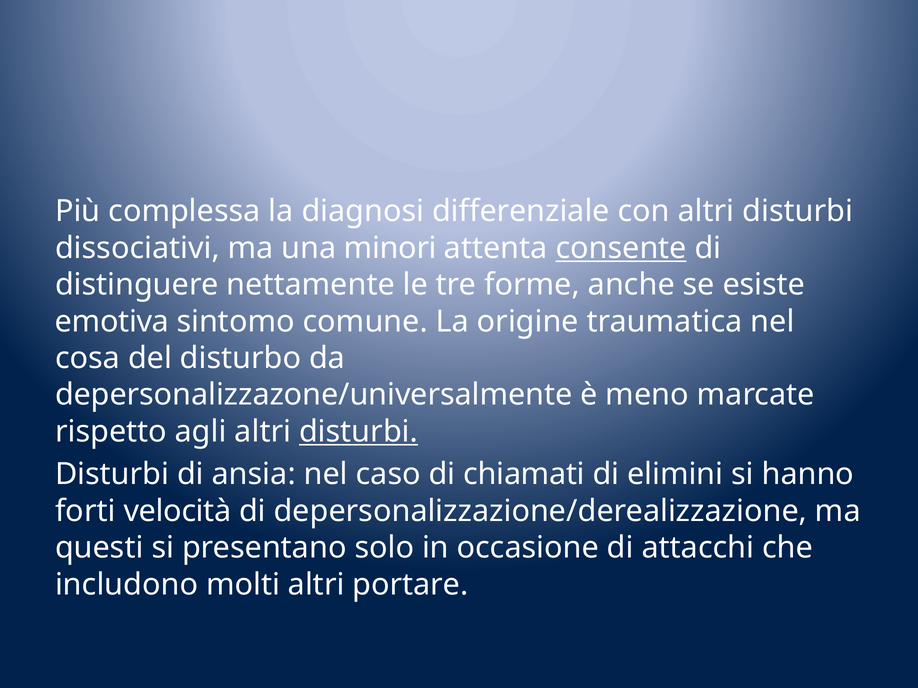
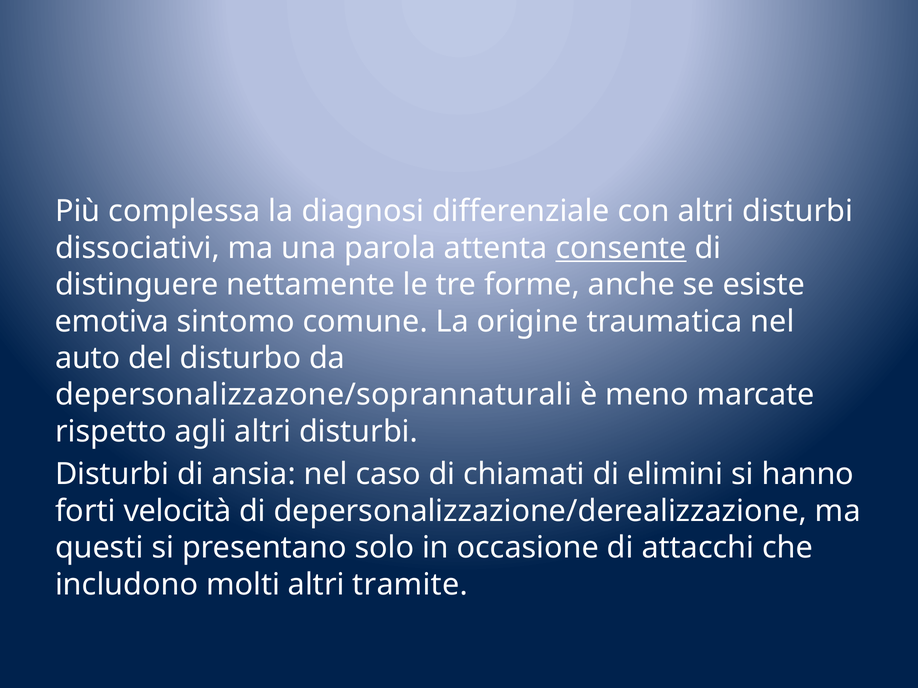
minori: minori -> parola
cosa: cosa -> auto
depersonalizzazone/universalmente: depersonalizzazone/universalmente -> depersonalizzazone/soprannaturali
disturbi at (358, 432) underline: present -> none
portare: portare -> tramite
